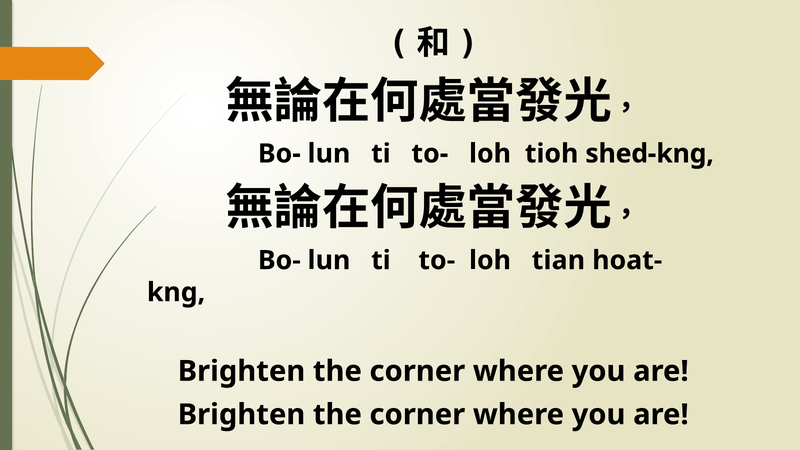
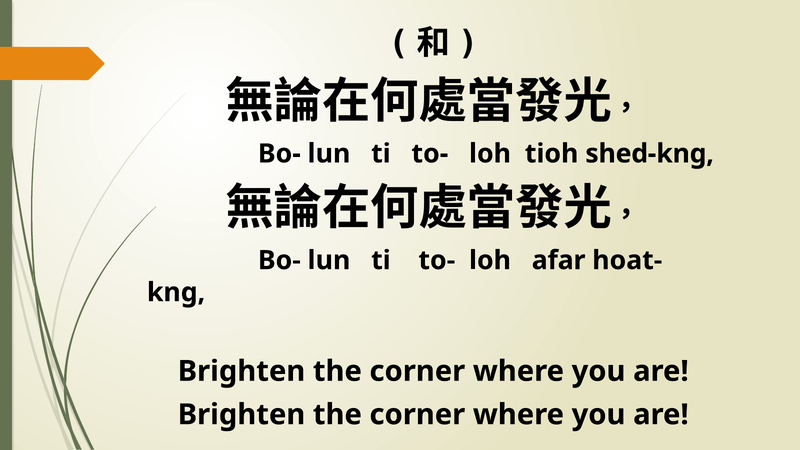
tian: tian -> afar
